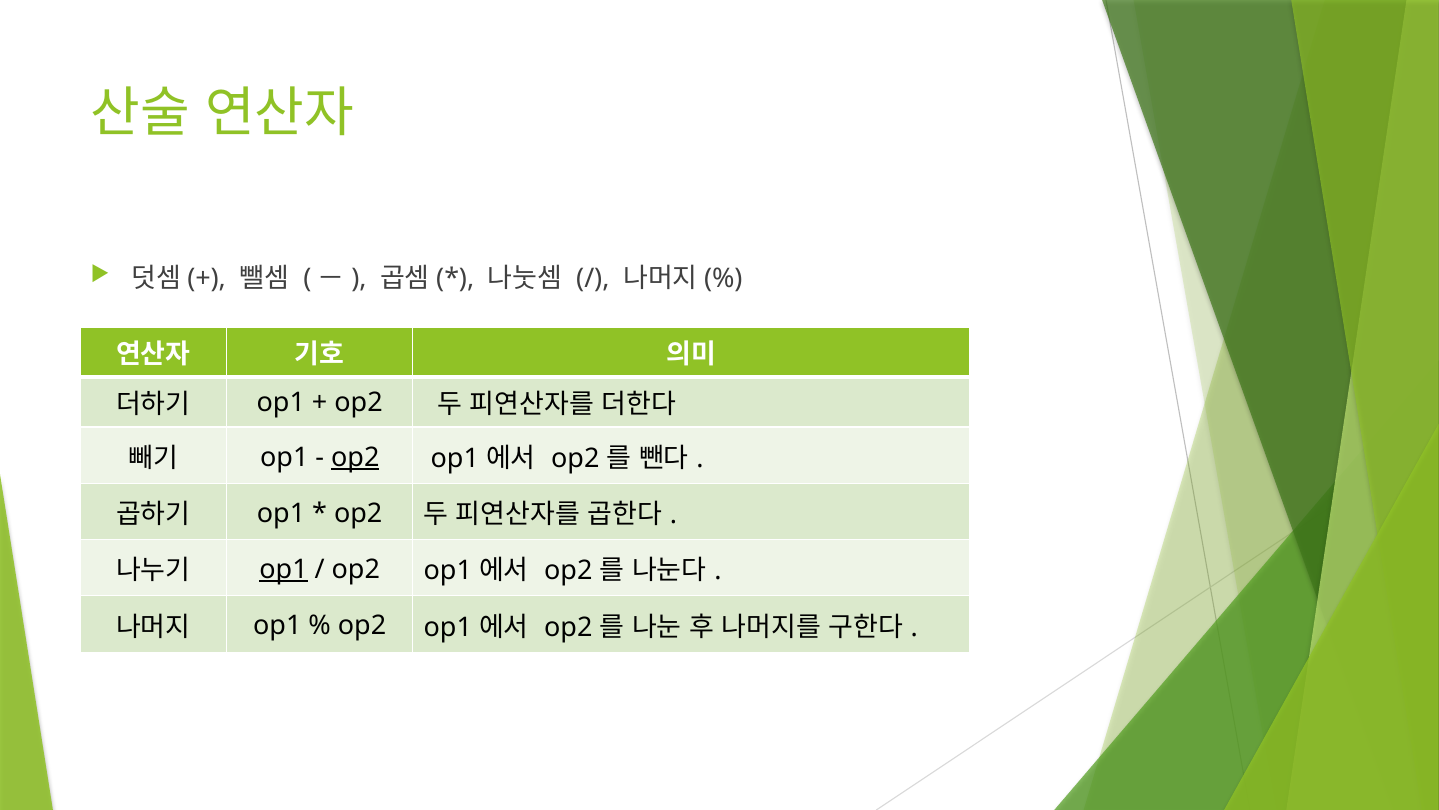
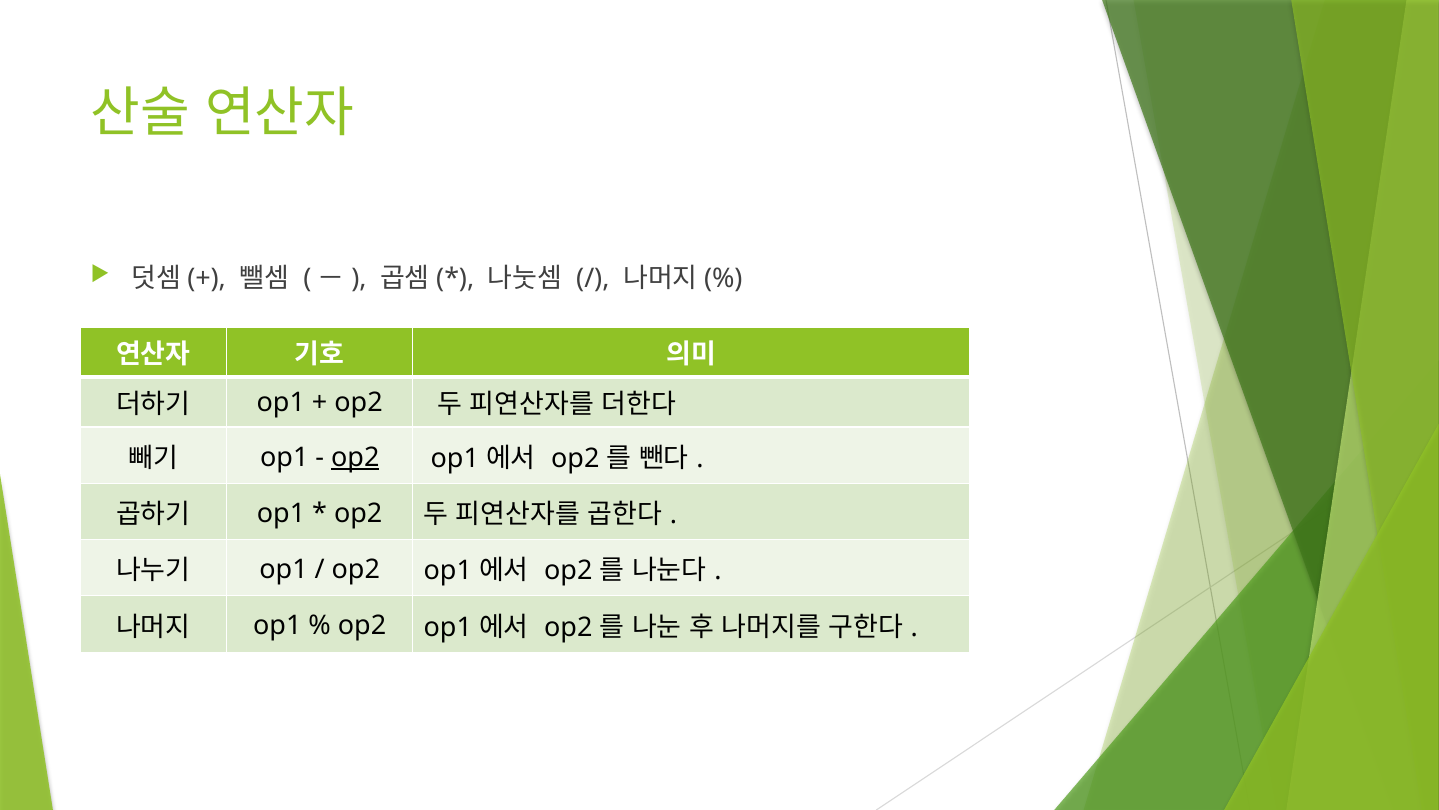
op1 at (284, 569) underline: present -> none
